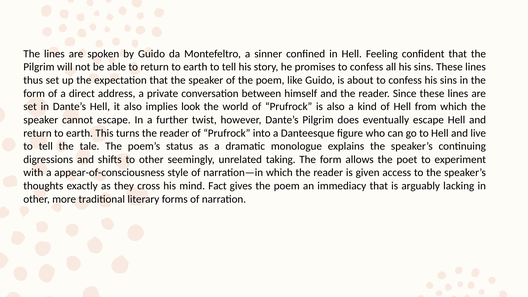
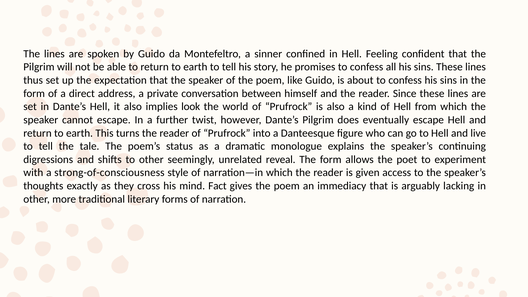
taking: taking -> reveal
appear-of-consciousness: appear-of-consciousness -> strong-of-consciousness
